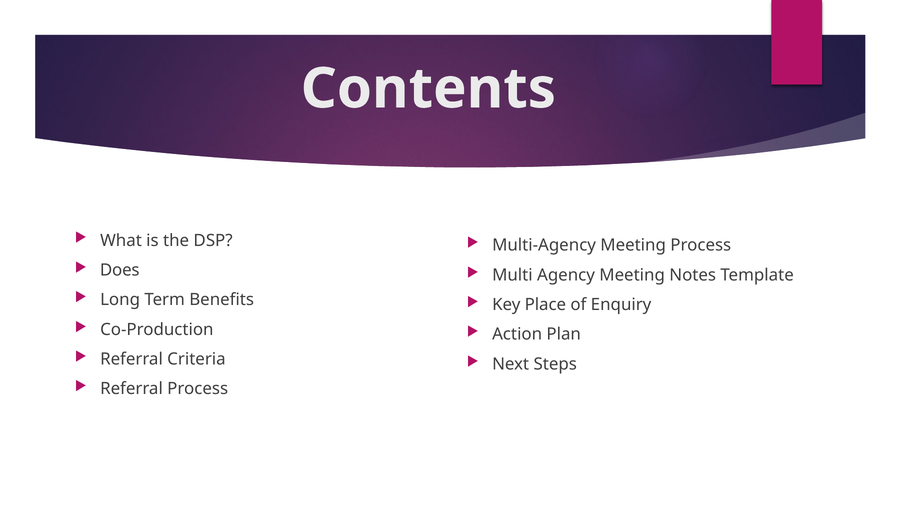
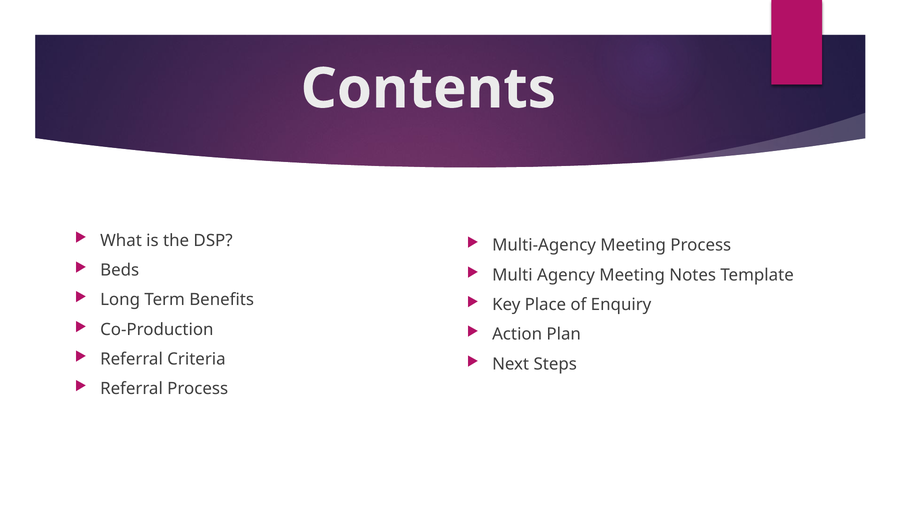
Does: Does -> Beds
